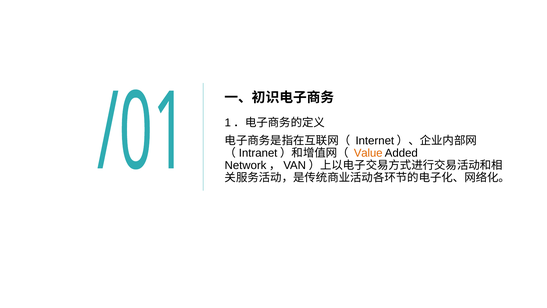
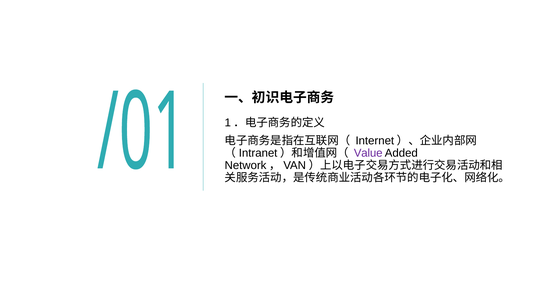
Value colour: orange -> purple
